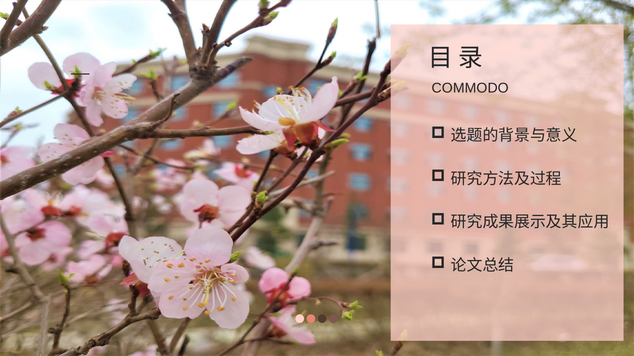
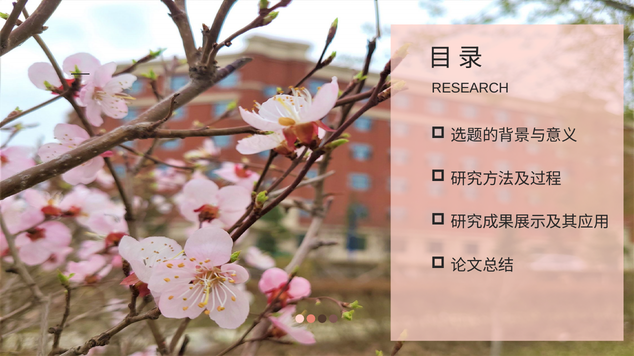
COMMODO: COMMODO -> RESEARCH
